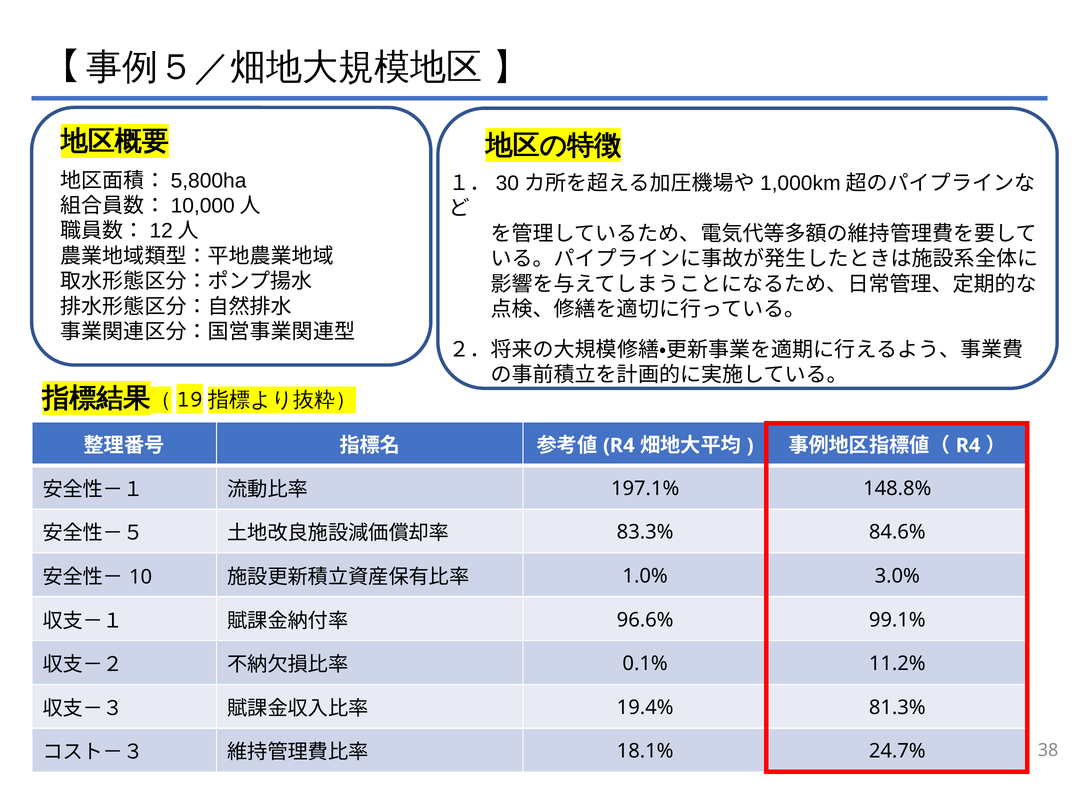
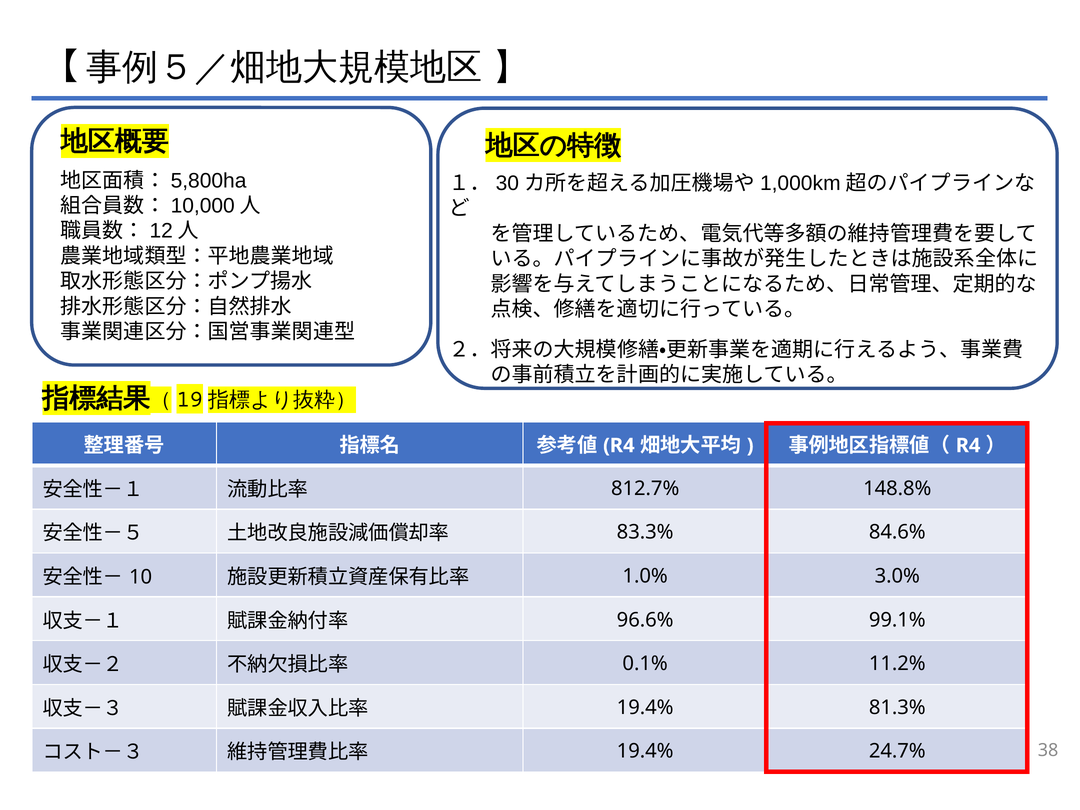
197.1%: 197.1% -> 812.7%
18.1% at (645, 751): 18.1% -> 19.4%
